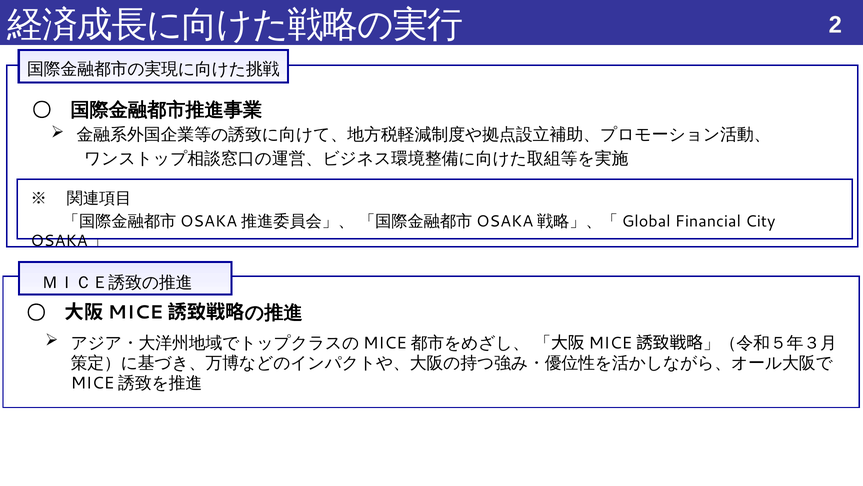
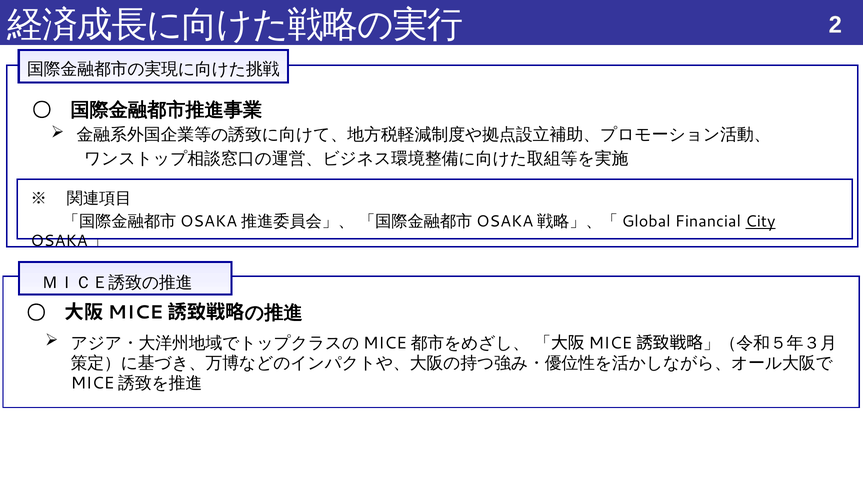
City underline: none -> present
